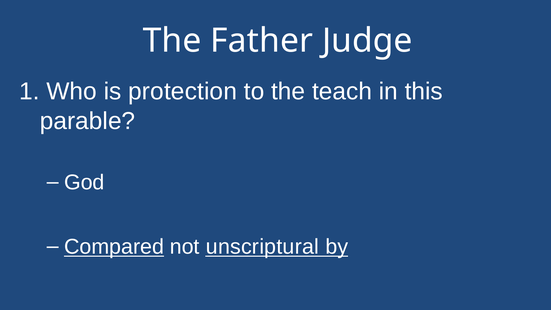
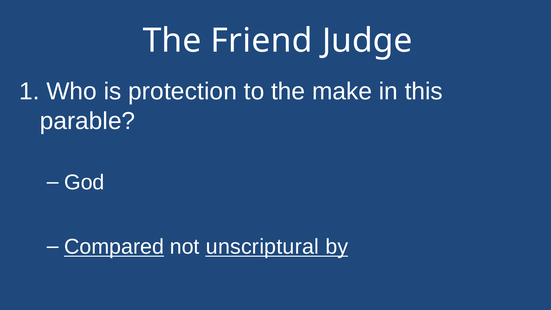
Father: Father -> Friend
teach: teach -> make
